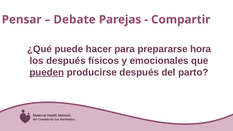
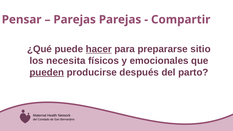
Debate at (75, 20): Debate -> Parejas
hacer underline: none -> present
hora: hora -> sitio
los después: después -> necesita
